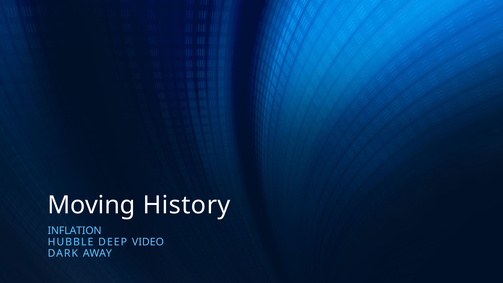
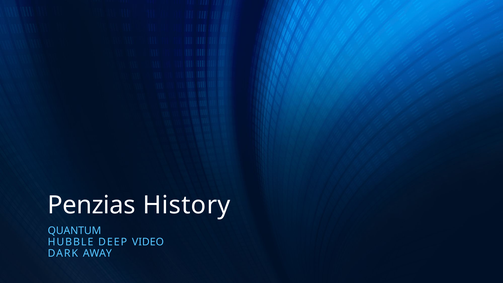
Moving: Moving -> Penzias
INFLATION: INFLATION -> QUANTUM
